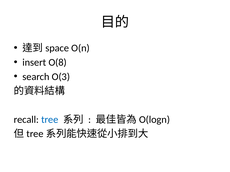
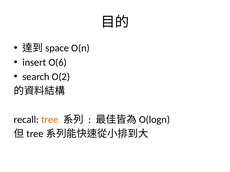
O(8: O(8 -> O(6
O(3: O(3 -> O(2
tree colour: blue -> orange
